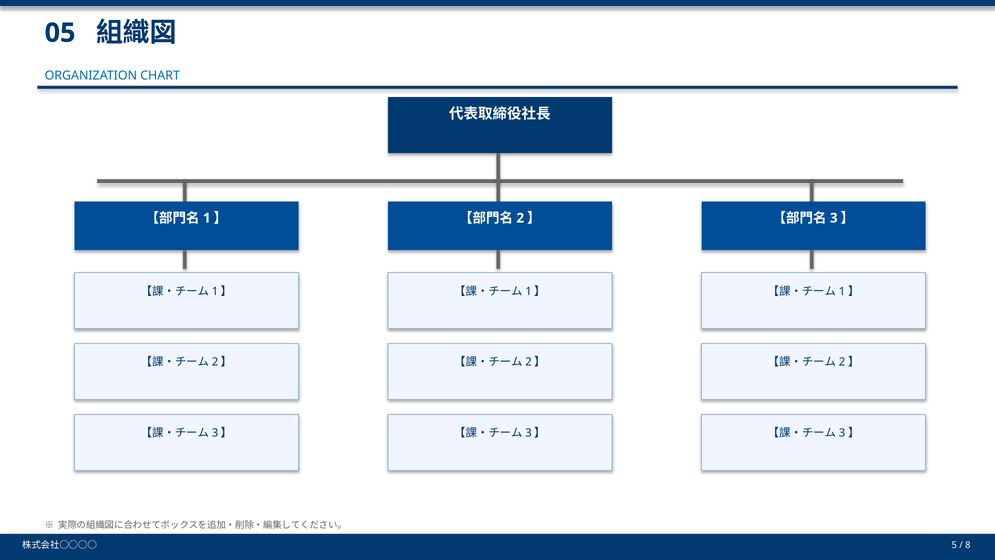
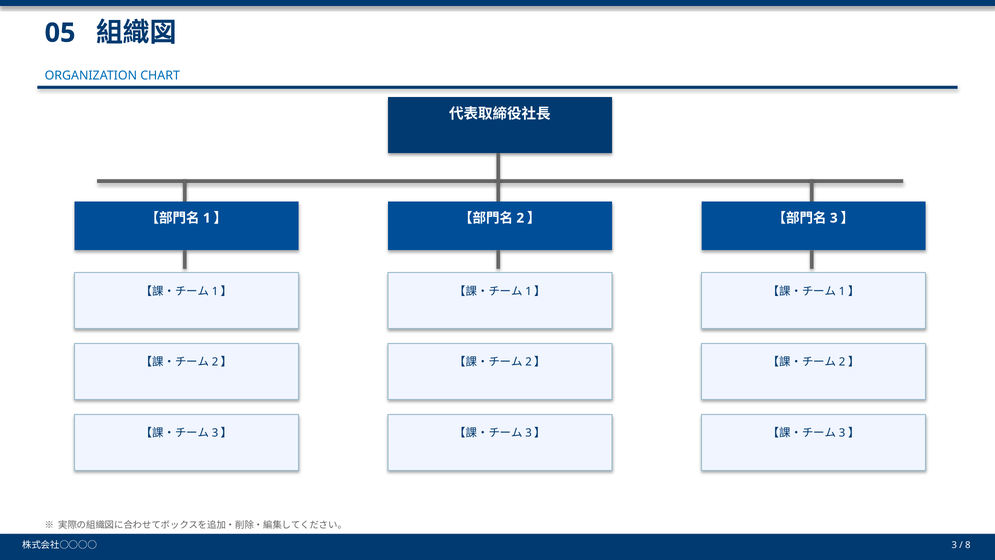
5 at (954, 545): 5 -> 3
